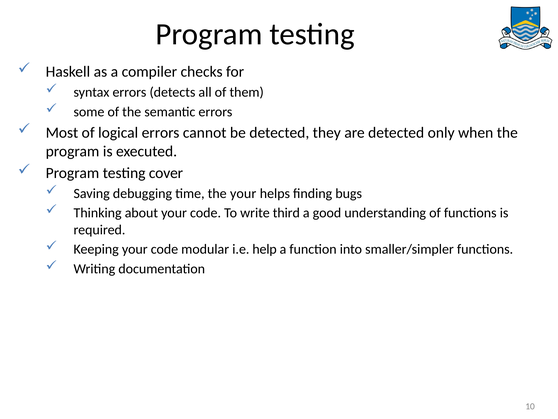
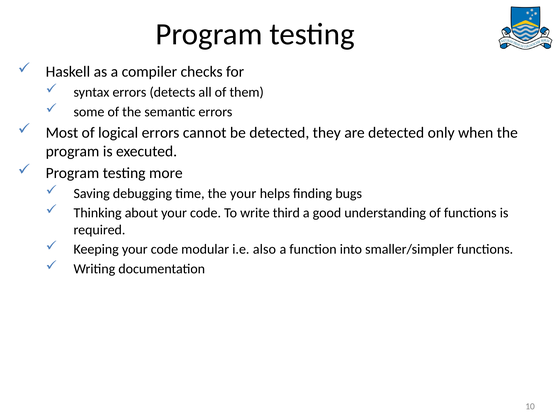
cover: cover -> more
help: help -> also
